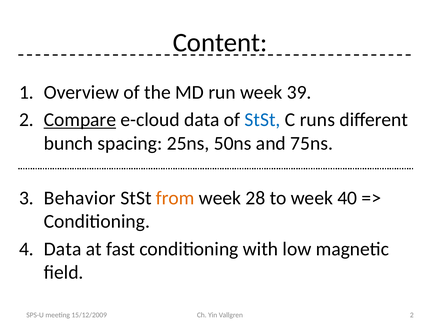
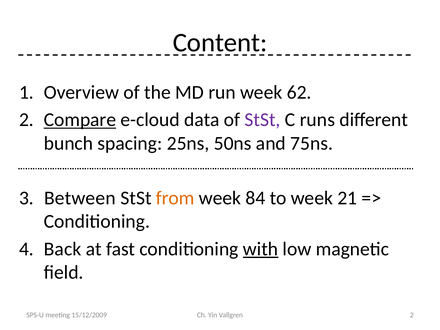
39: 39 -> 62
StSt at (262, 120) colour: blue -> purple
Behavior: Behavior -> Between
28: 28 -> 84
40: 40 -> 21
Data at (63, 249): Data -> Back
with underline: none -> present
